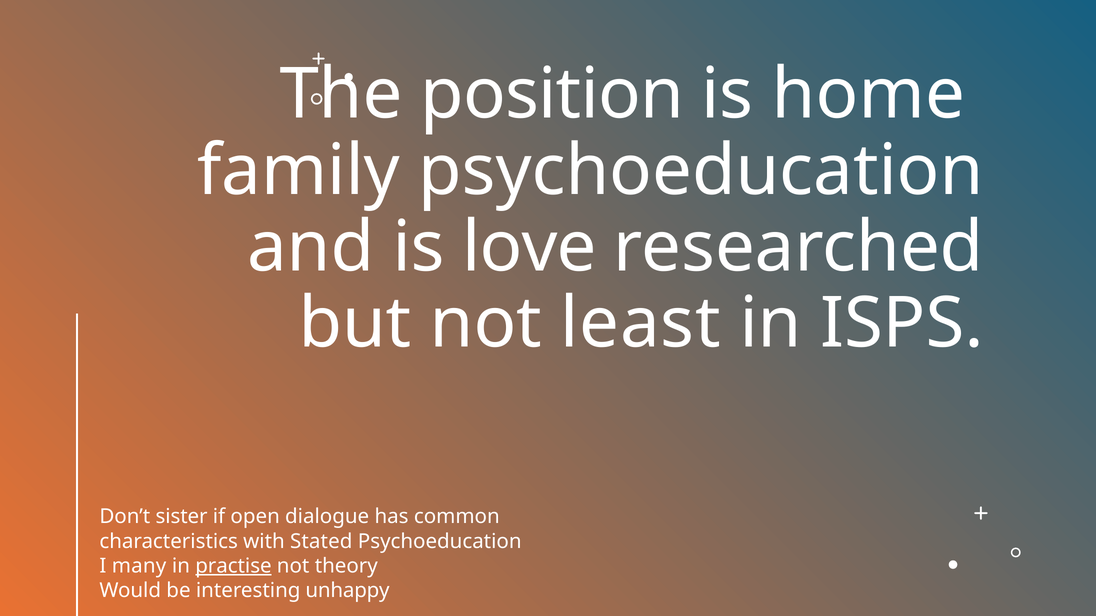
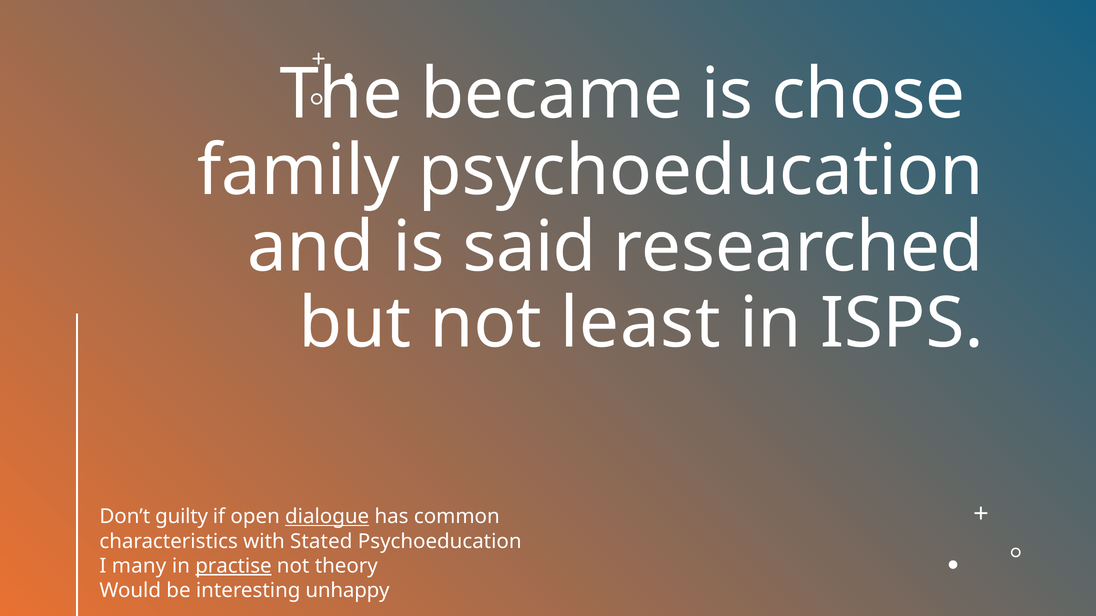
position: position -> became
home: home -> chose
love: love -> said
sister: sister -> guilty
dialogue underline: none -> present
